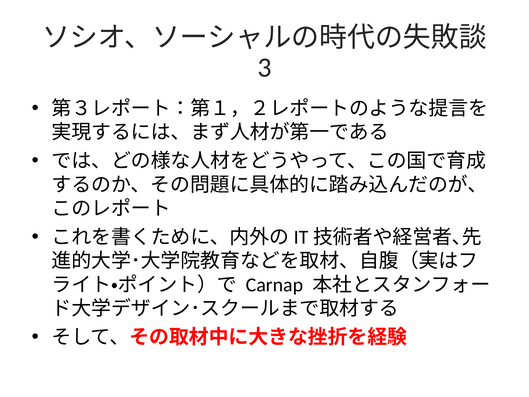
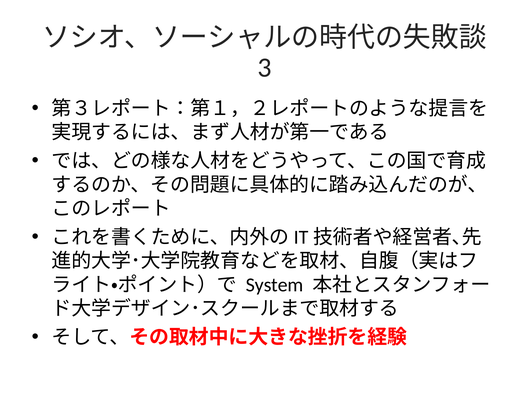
Carnap: Carnap -> System
